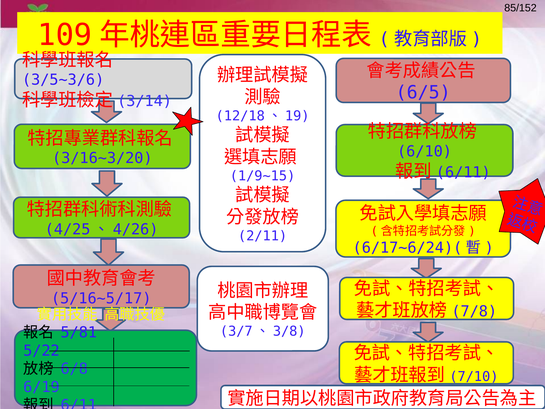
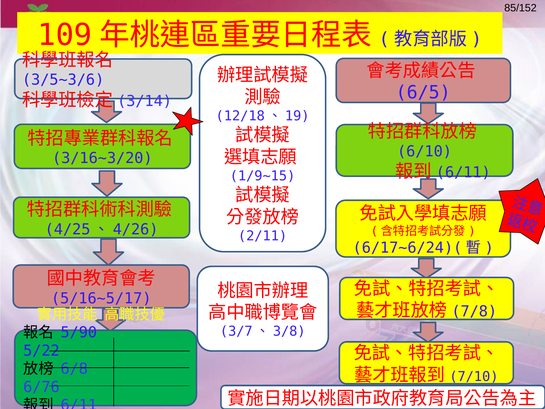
5/81: 5/81 -> 5/90
6/19: 6/19 -> 6/76
